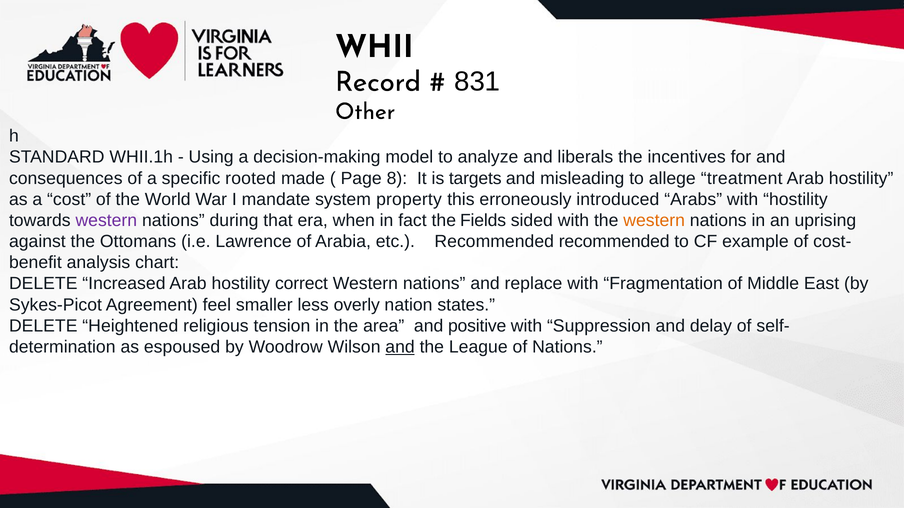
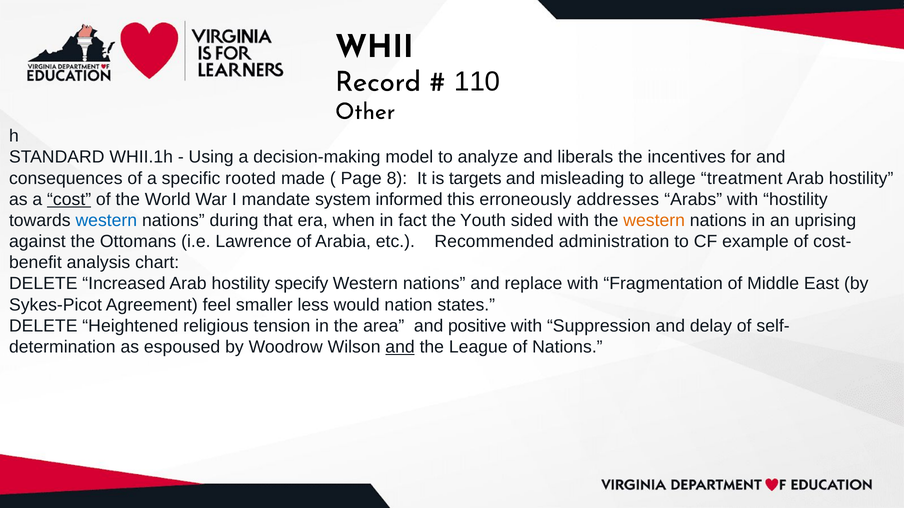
831: 831 -> 110
cost underline: none -> present
property: property -> informed
introduced: introduced -> addresses
western at (106, 221) colour: purple -> blue
Fields: Fields -> Youth
Recommended recommended: recommended -> administration
correct: correct -> specify
overly: overly -> would
